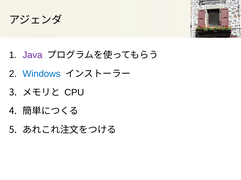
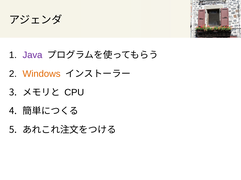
Windows colour: blue -> orange
